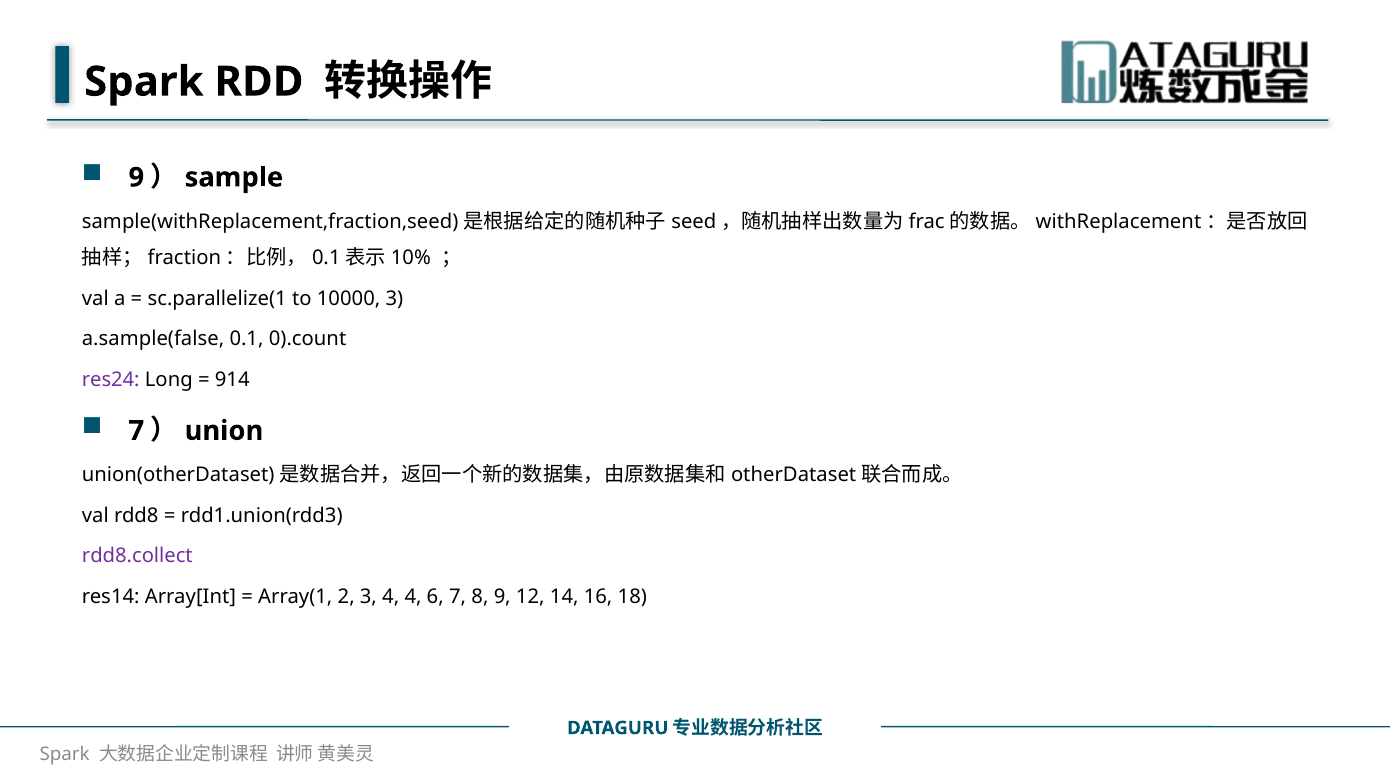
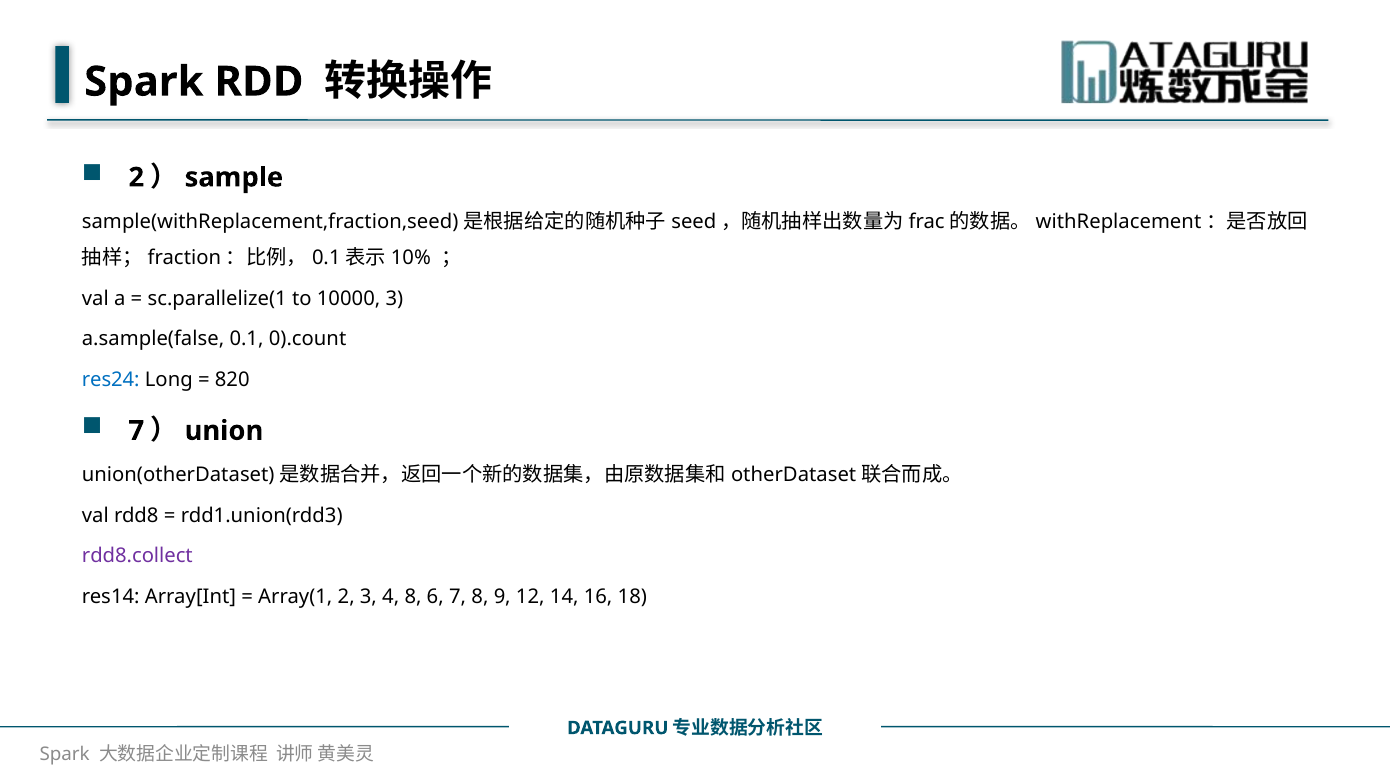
9 at (136, 177): 9 -> 2
res24 colour: purple -> blue
914: 914 -> 820
4 4: 4 -> 8
